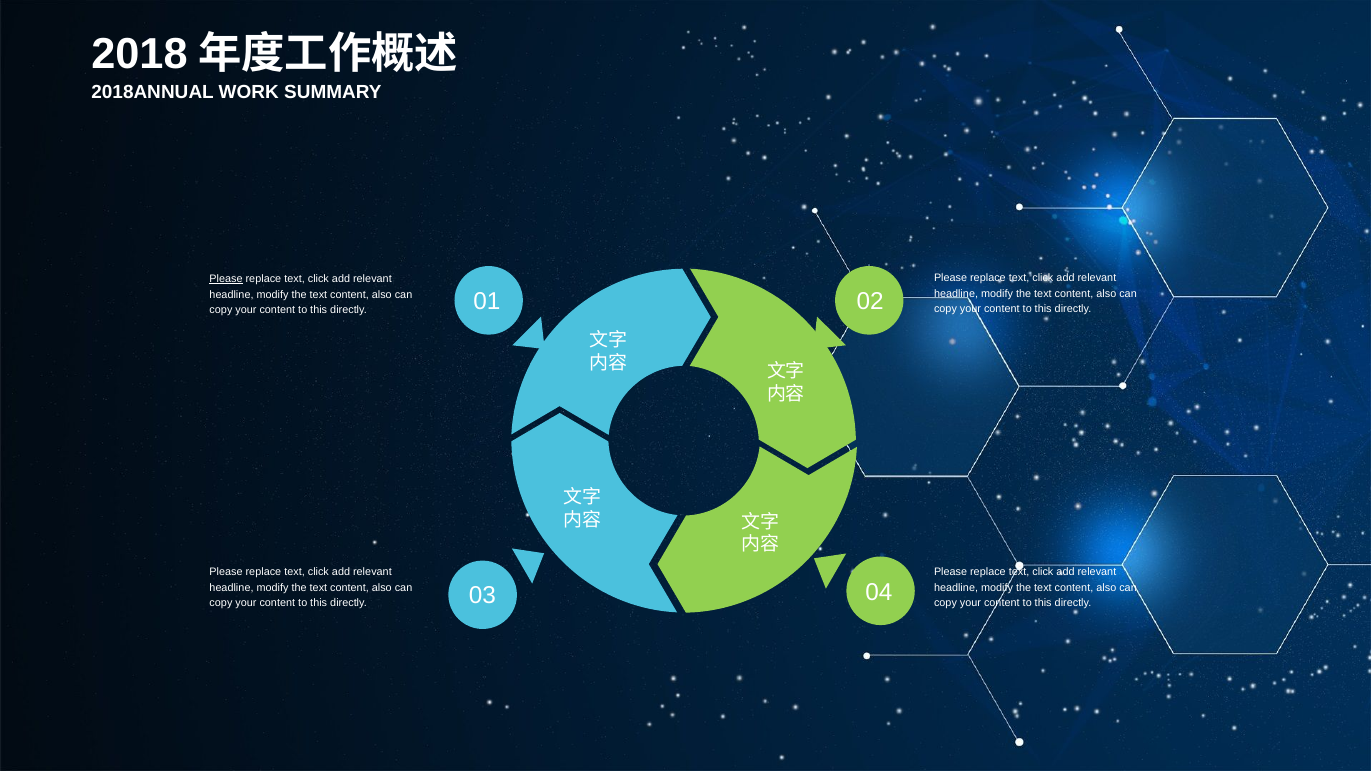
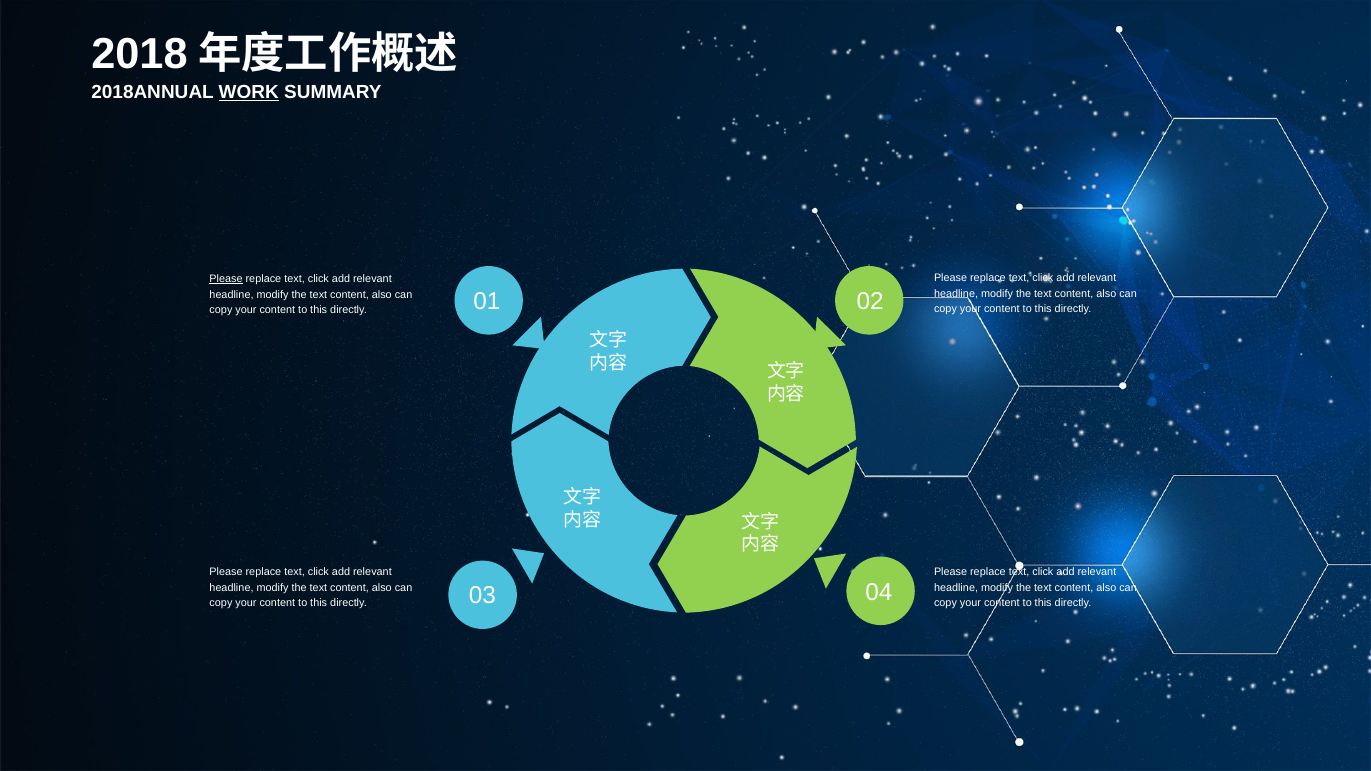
WORK underline: none -> present
